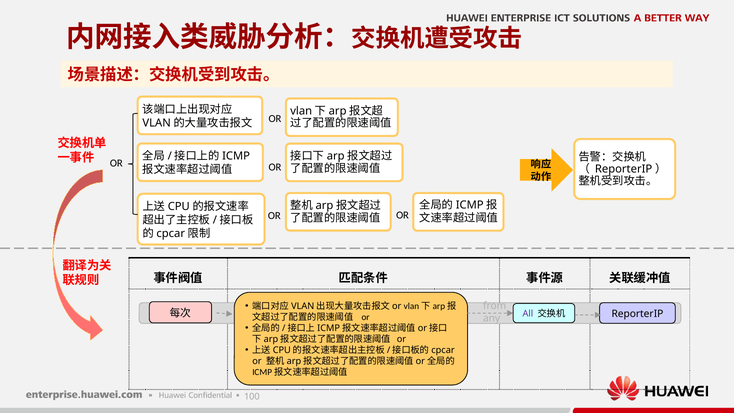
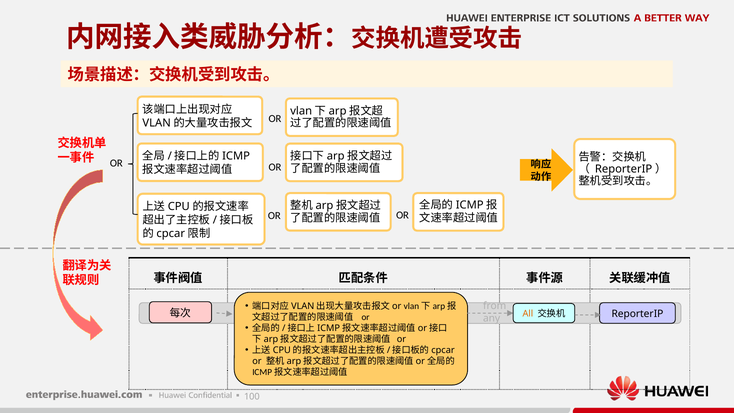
All colour: purple -> orange
